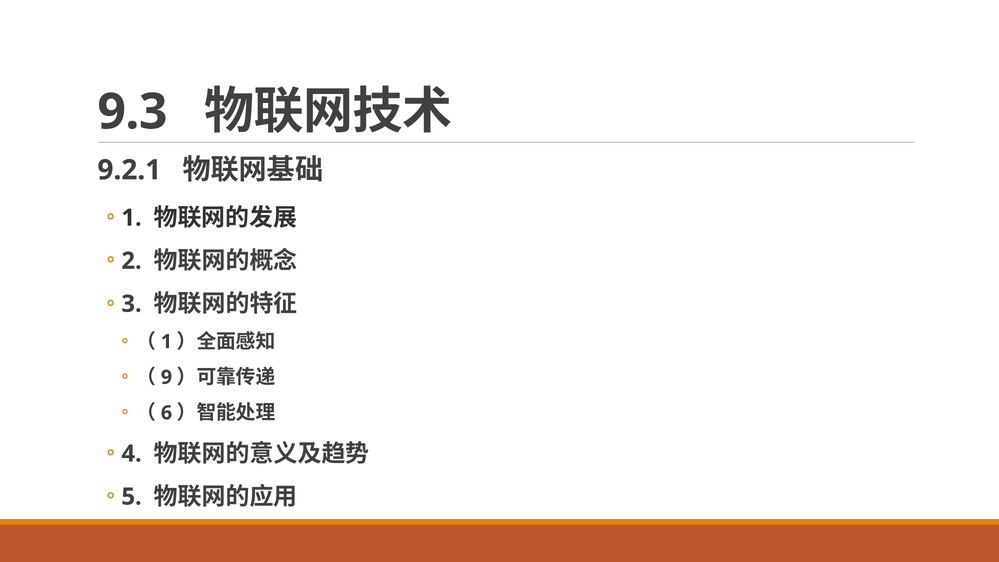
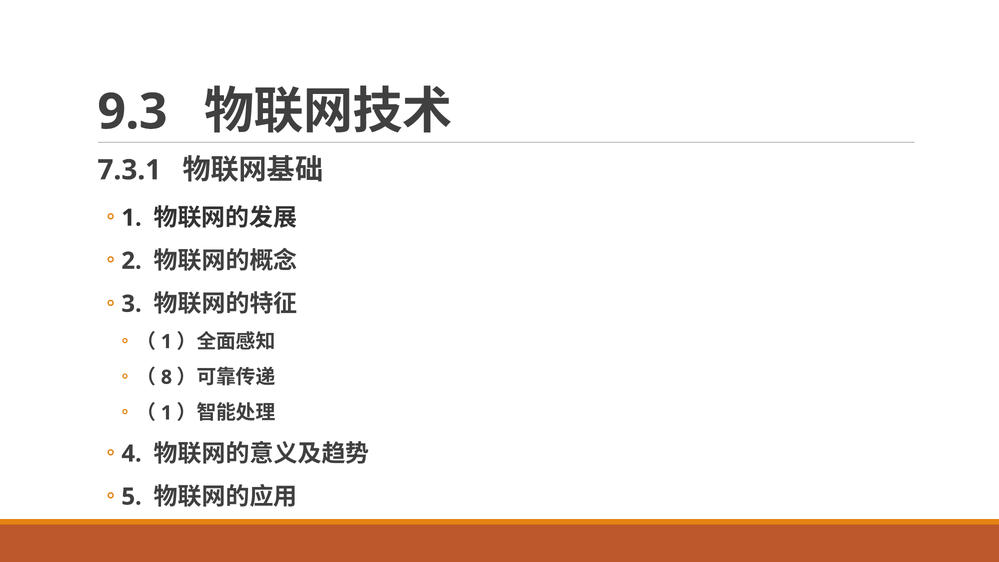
9.2.1: 9.2.1 -> 7.3.1
9: 9 -> 8
6 at (166, 413): 6 -> 1
